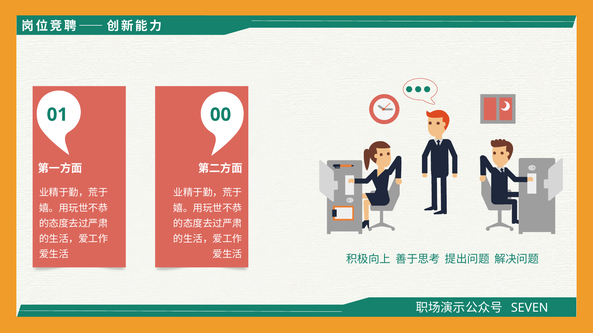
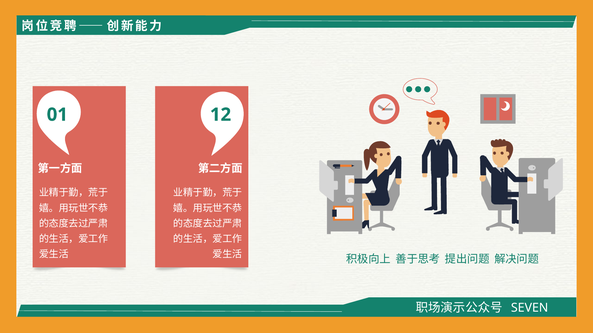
00: 00 -> 12
